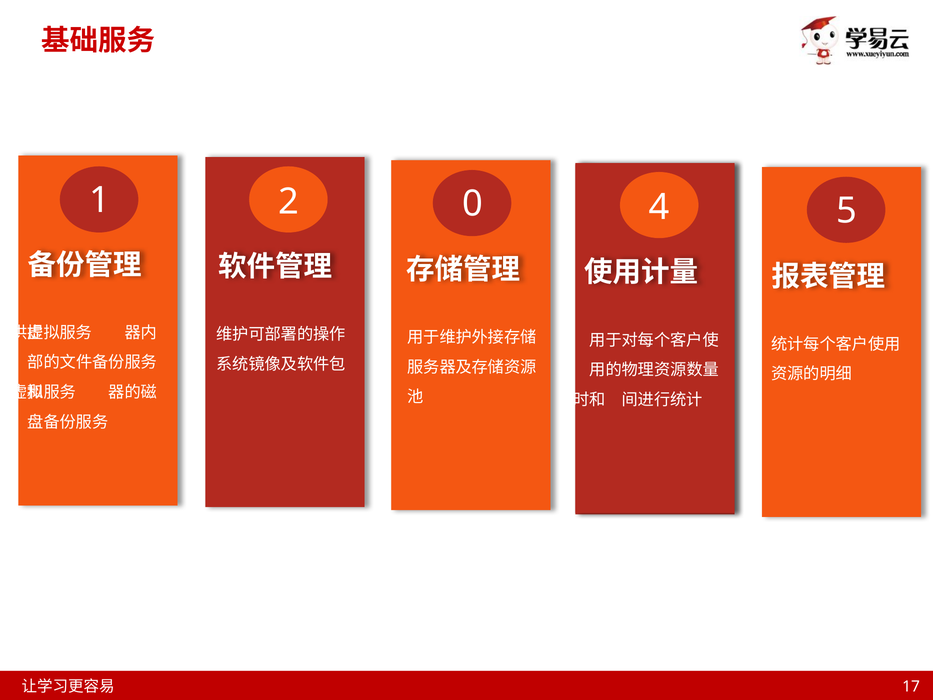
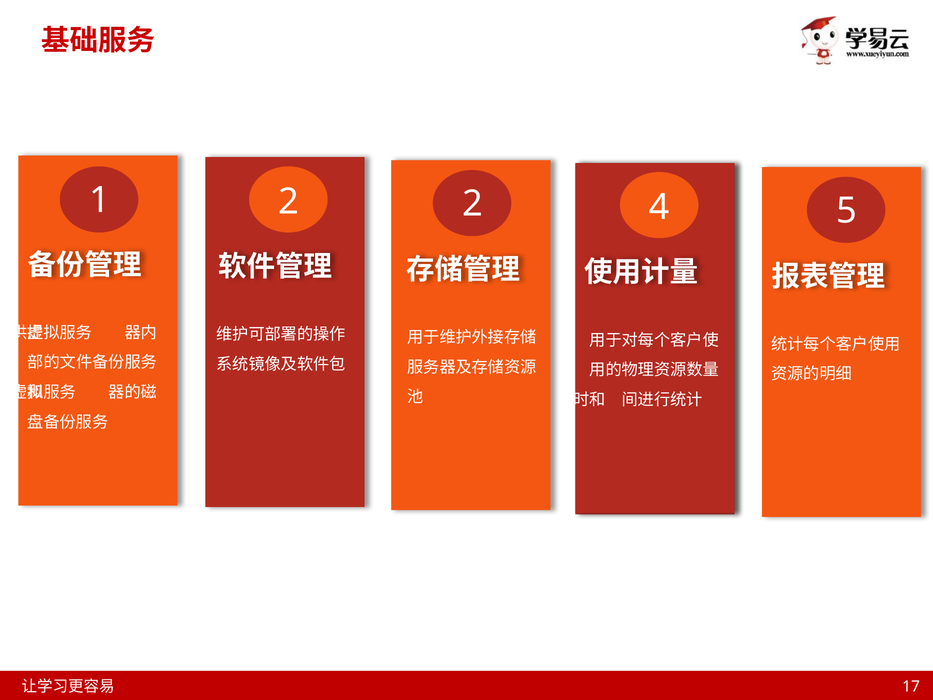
2 0: 0 -> 2
